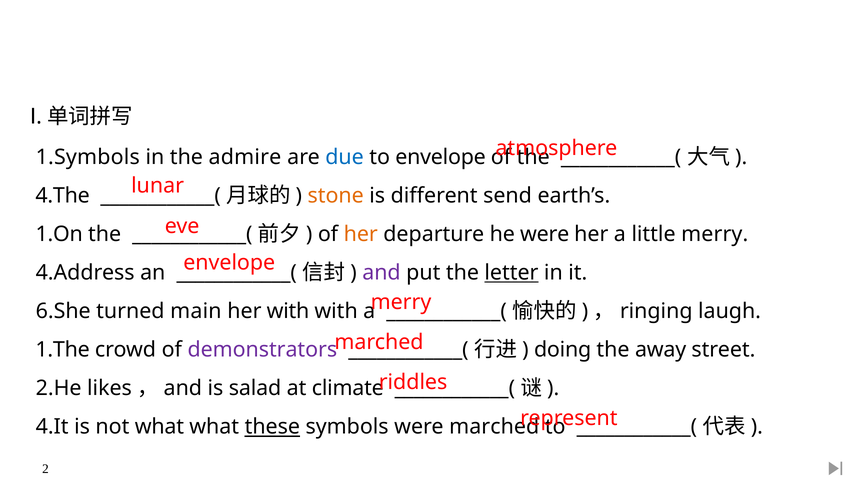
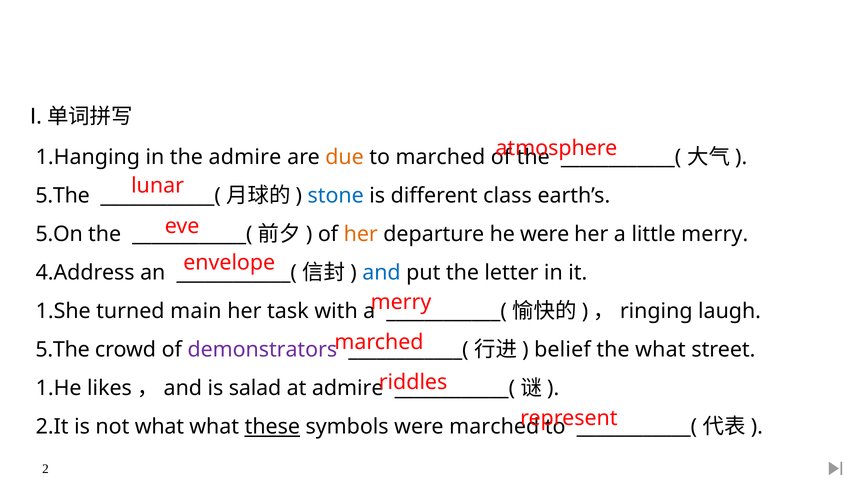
1.Symbols: 1.Symbols -> 1.Hanging
due colour: blue -> orange
to envelope: envelope -> marched
4.The at (63, 196): 4.The -> 5.The
stone colour: orange -> blue
send: send -> class
1.On: 1.On -> 5.On
and colour: purple -> blue
letter underline: present -> none
6.She: 6.She -> 1.She
her with: with -> task
1.The at (63, 350): 1.The -> 5.The
doing: doing -> belief
the away: away -> what
2.He: 2.He -> 1.He
at climate: climate -> admire
4.It: 4.It -> 2.It
